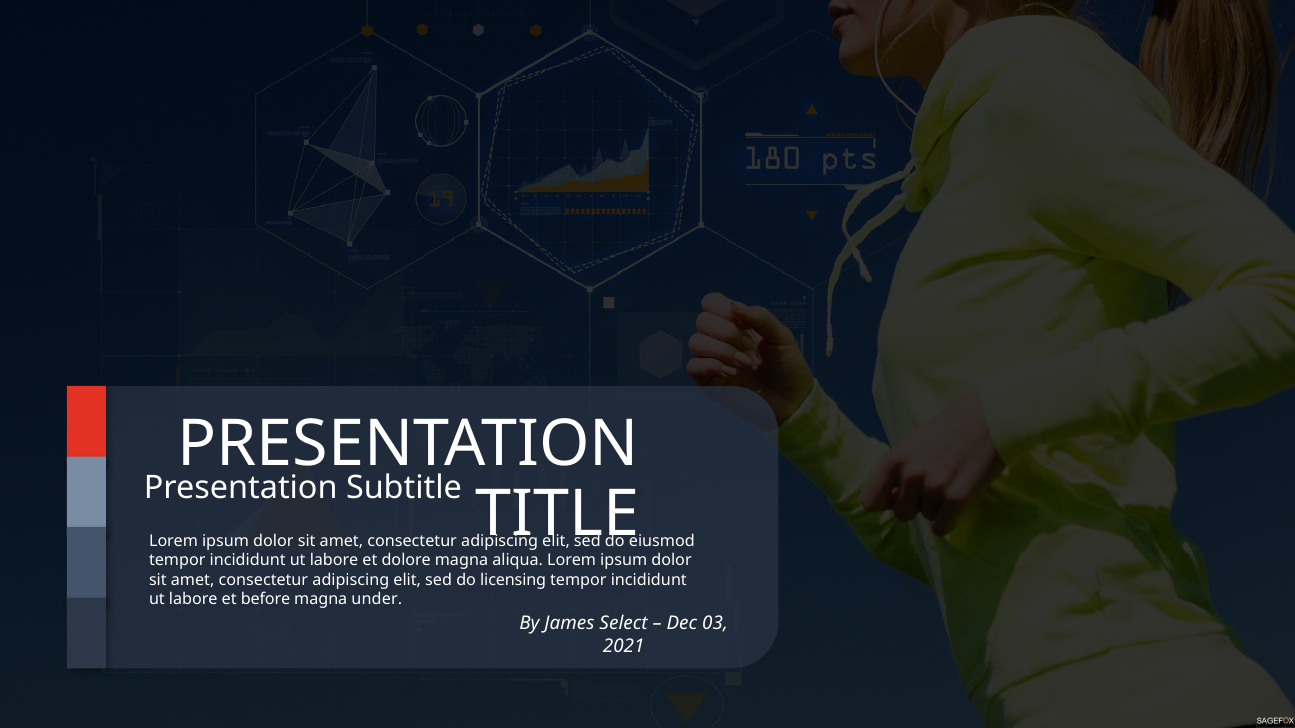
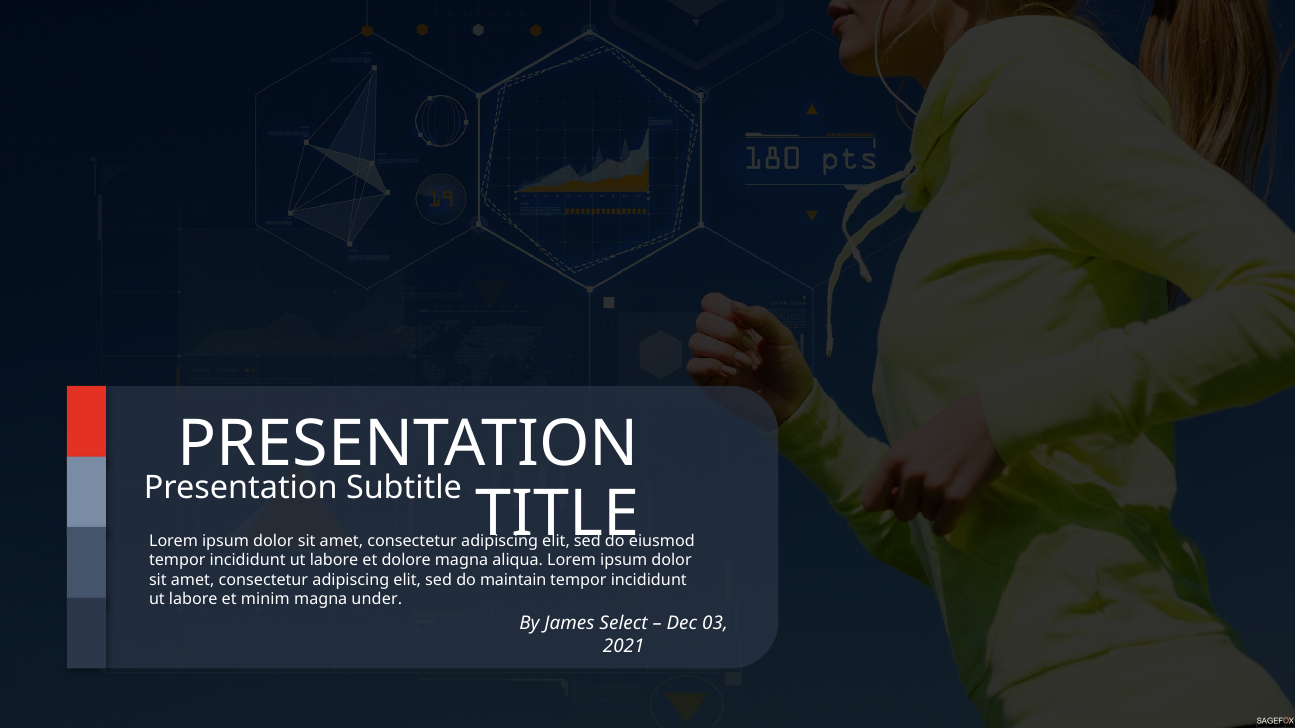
licensing: licensing -> maintain
before: before -> minim
